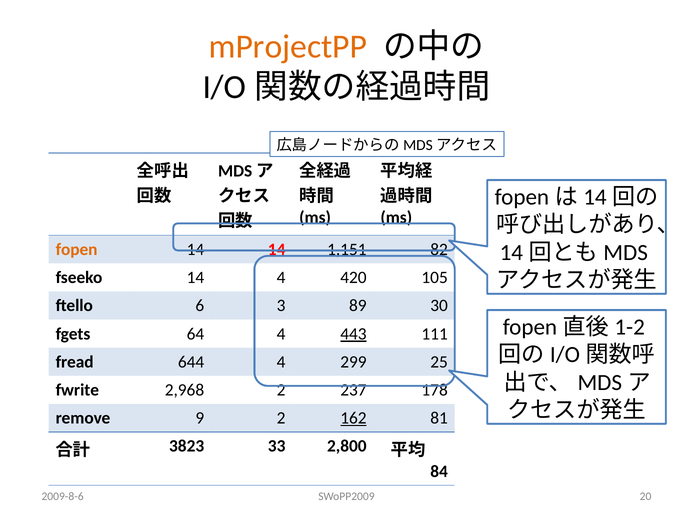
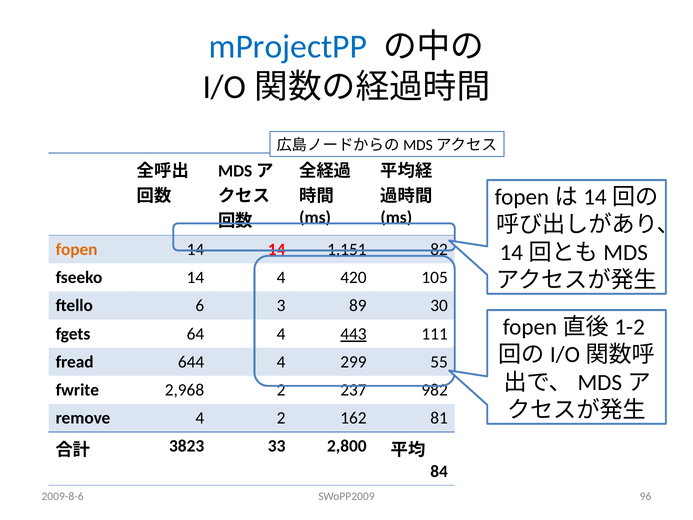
mProjectPP colour: orange -> blue
25: 25 -> 55
178: 178 -> 982
remove 9: 9 -> 4
162 underline: present -> none
20: 20 -> 96
